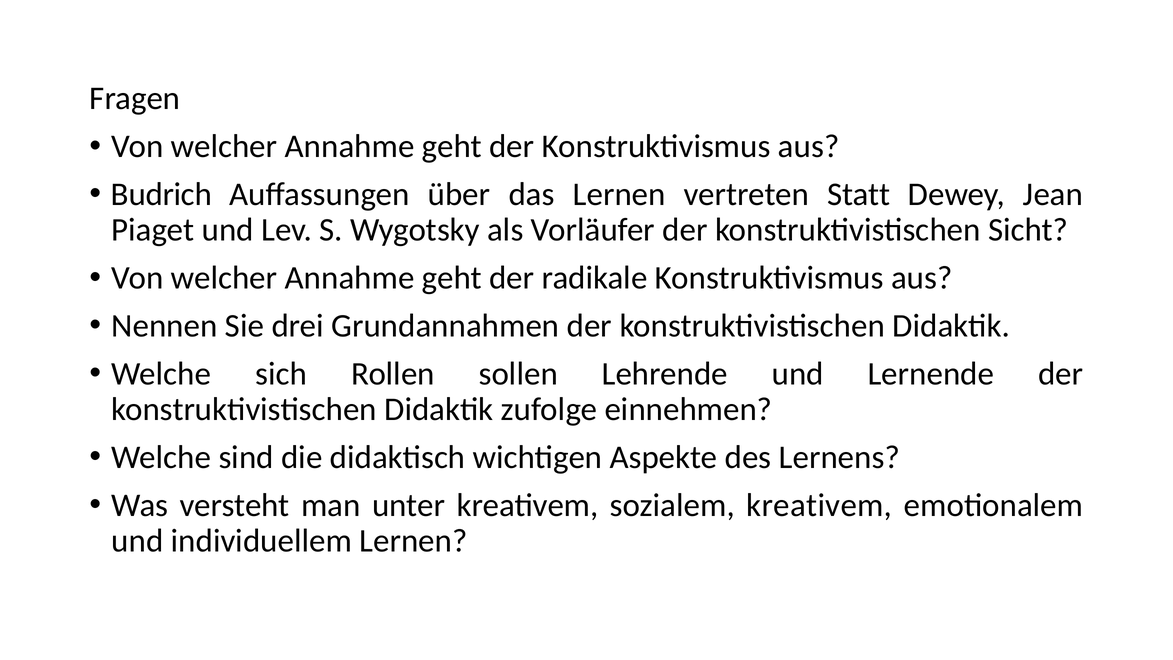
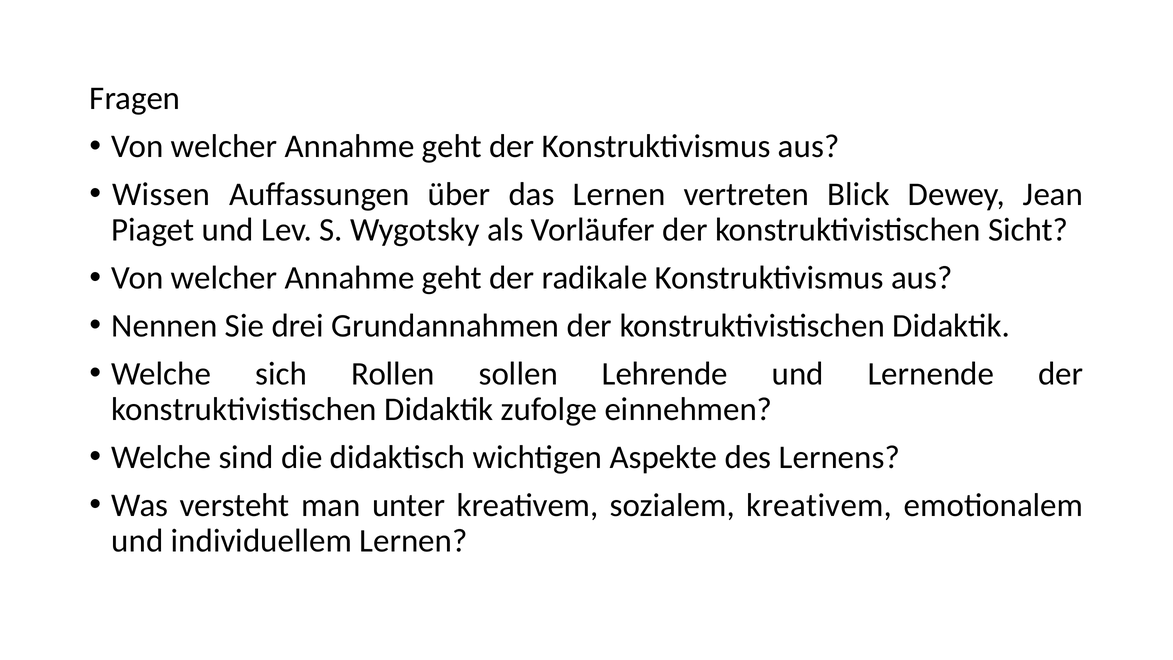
Budrich: Budrich -> Wissen
Statt: Statt -> Blick
